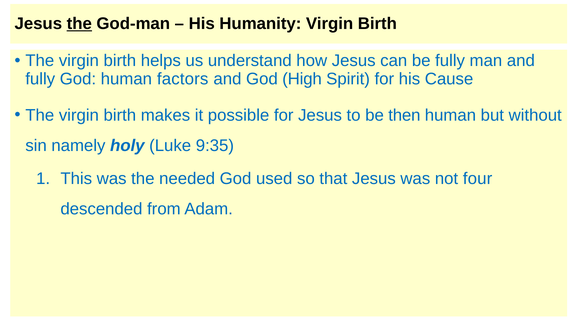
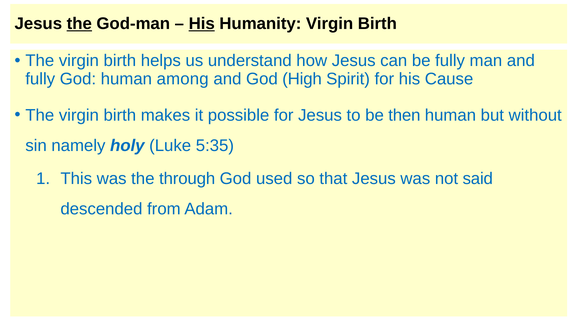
His at (202, 24) underline: none -> present
factors: factors -> among
9:35: 9:35 -> 5:35
needed: needed -> through
four: four -> said
